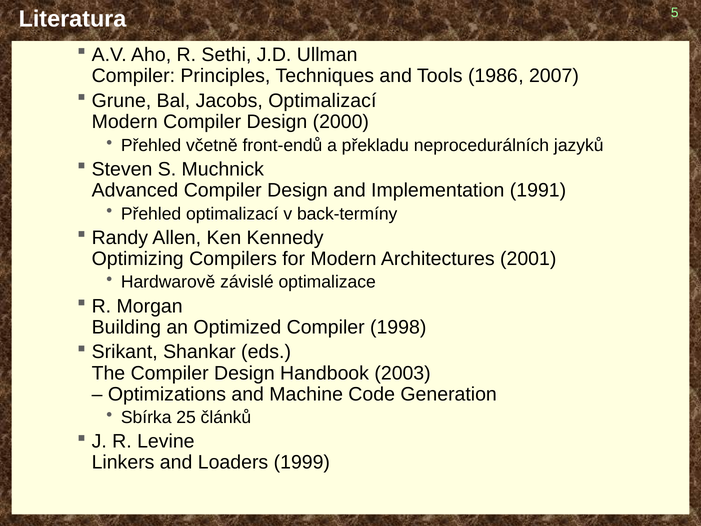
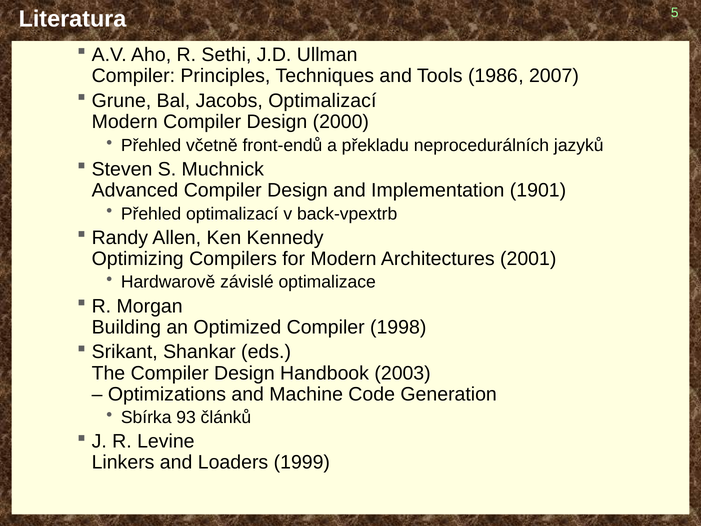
1991: 1991 -> 1901
back-termíny: back-termíny -> back-vpextrb
25: 25 -> 93
